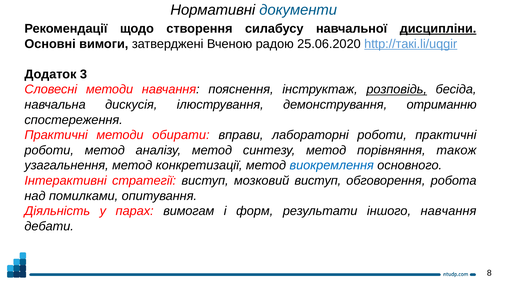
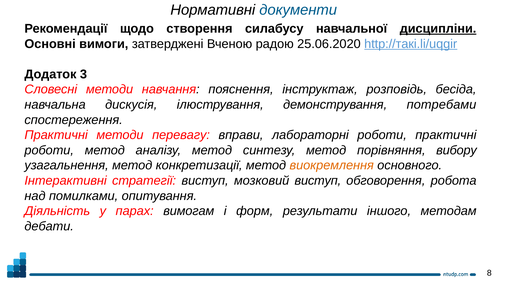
розповідь underline: present -> none
отриманню: отриманню -> потребами
обирати: обирати -> перевагу
також: також -> вибору
виокремлення colour: blue -> orange
іншого навчання: навчання -> методам
